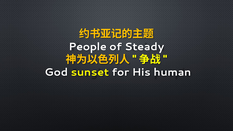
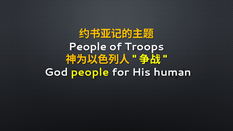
Steady: Steady -> Troops
God sunset: sunset -> people
